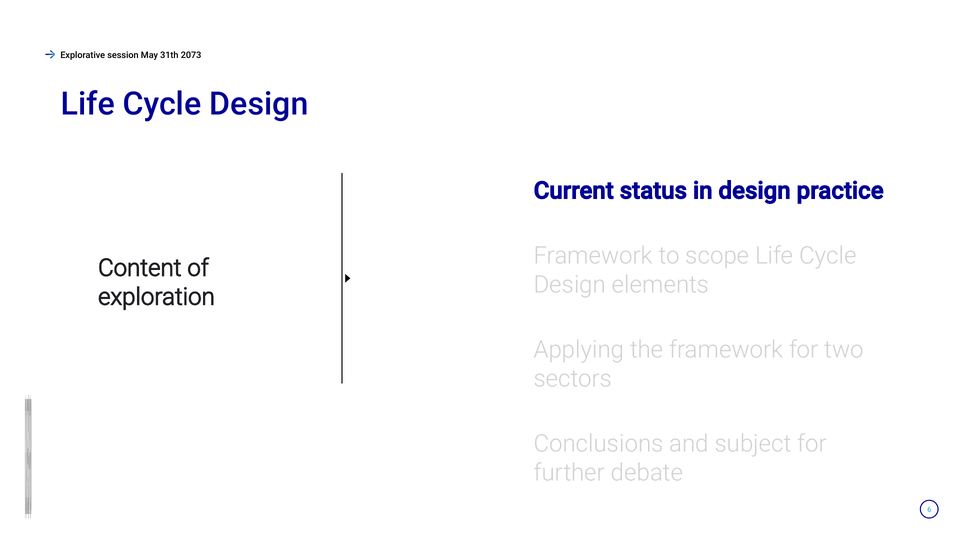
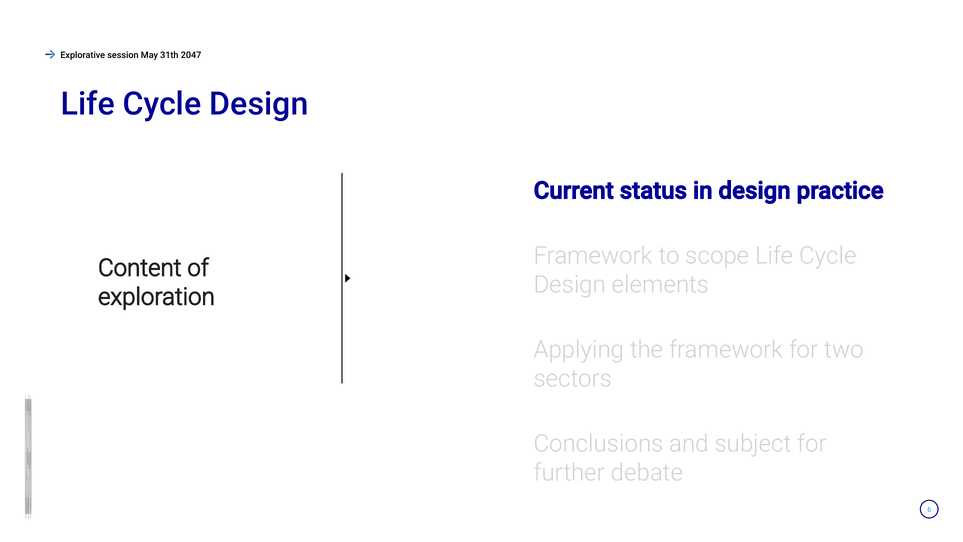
2073: 2073 -> 2047
